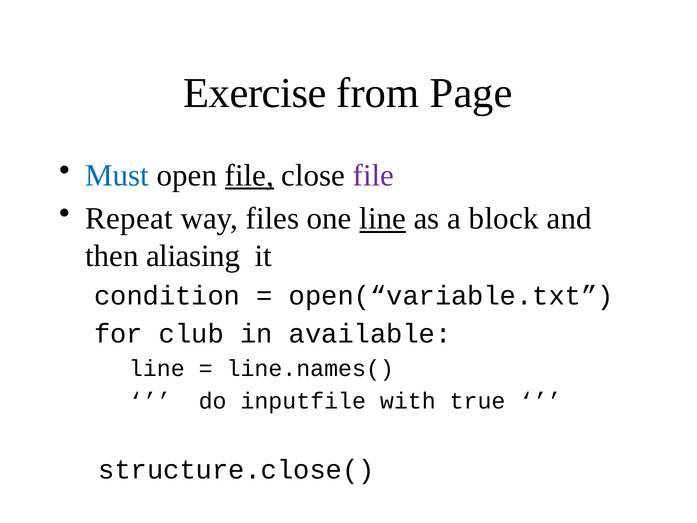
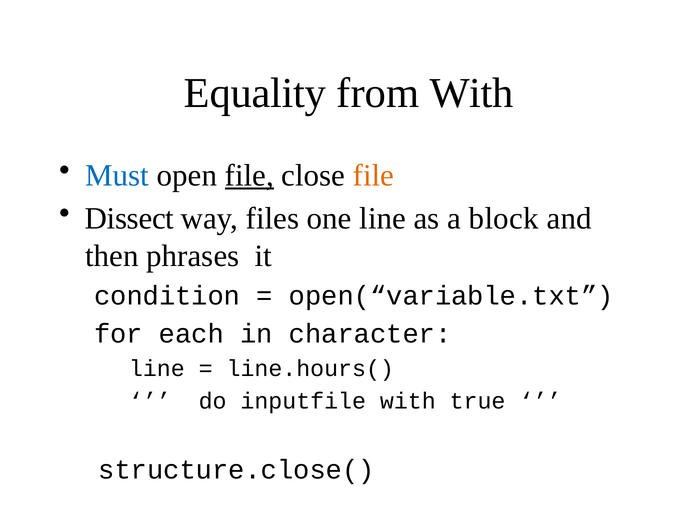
Exercise: Exercise -> Equality
from Page: Page -> With
file at (374, 175) colour: purple -> orange
Repeat: Repeat -> Dissect
line at (383, 219) underline: present -> none
aliasing: aliasing -> phrases
club: club -> each
available: available -> character
line.names(: line.names( -> line.hours(
